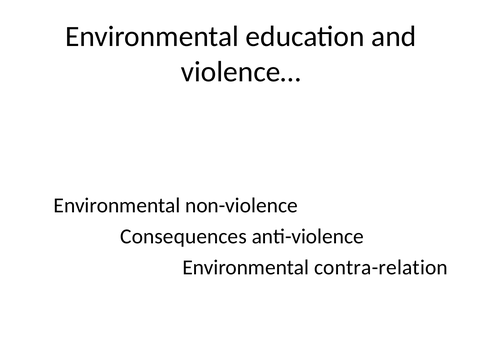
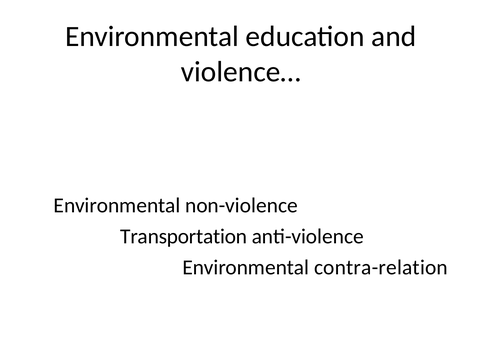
Consequences: Consequences -> Transportation
